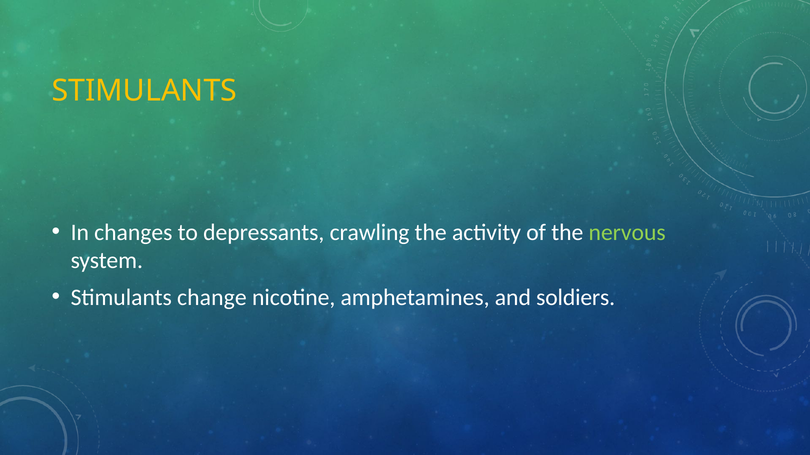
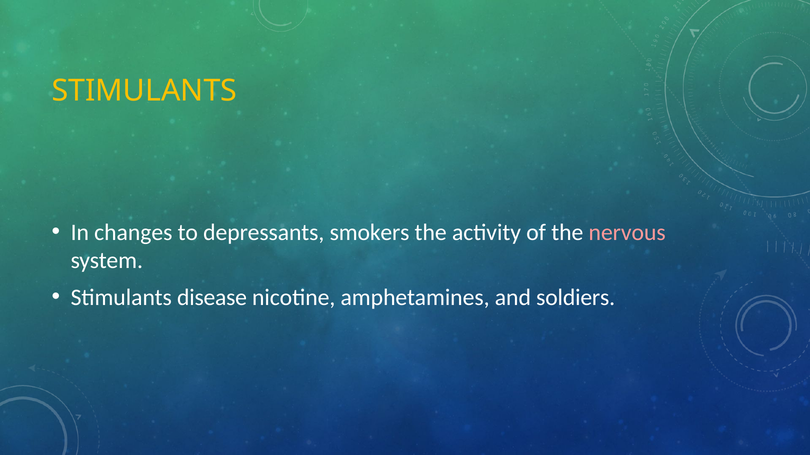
crawling: crawling -> smokers
nervous colour: light green -> pink
change: change -> disease
